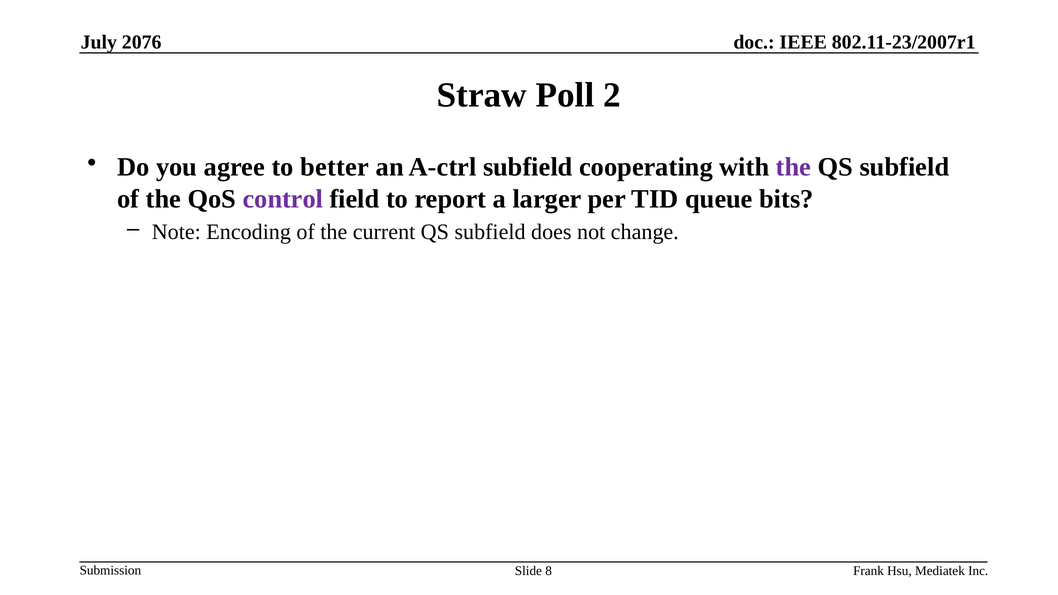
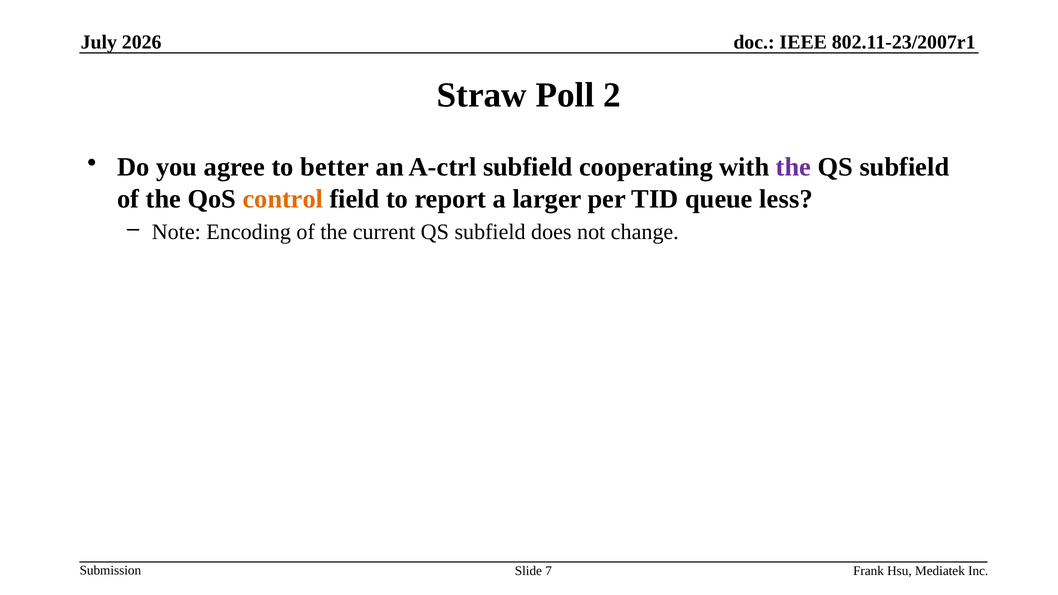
2076: 2076 -> 2026
control colour: purple -> orange
bits: bits -> less
8: 8 -> 7
